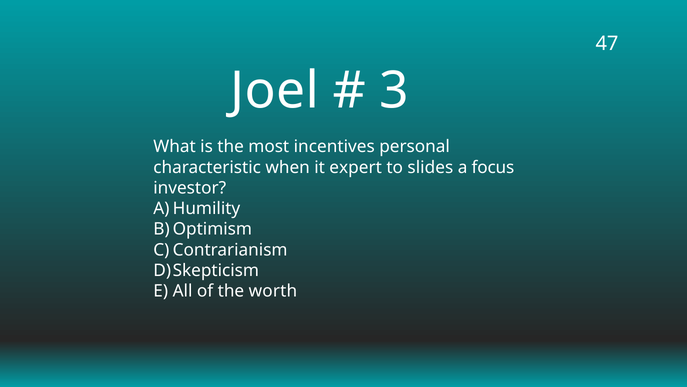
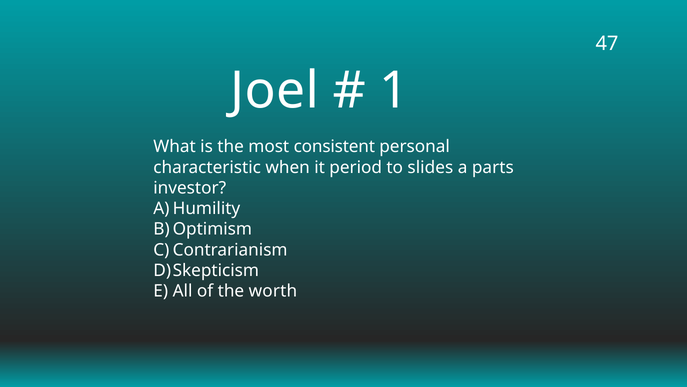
3: 3 -> 1
incentives: incentives -> consistent
expert: expert -> period
focus: focus -> parts
